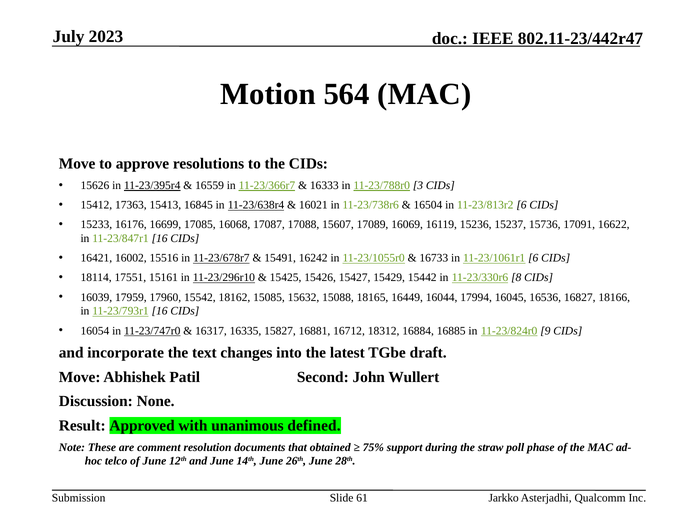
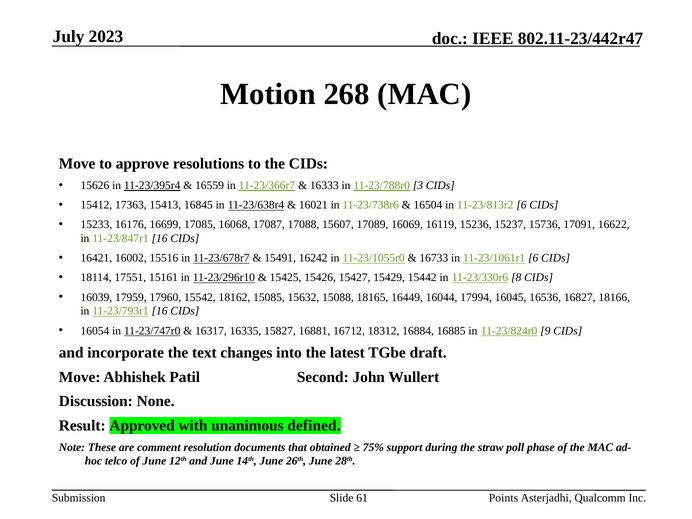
564: 564 -> 268
Jarkko: Jarkko -> Points
